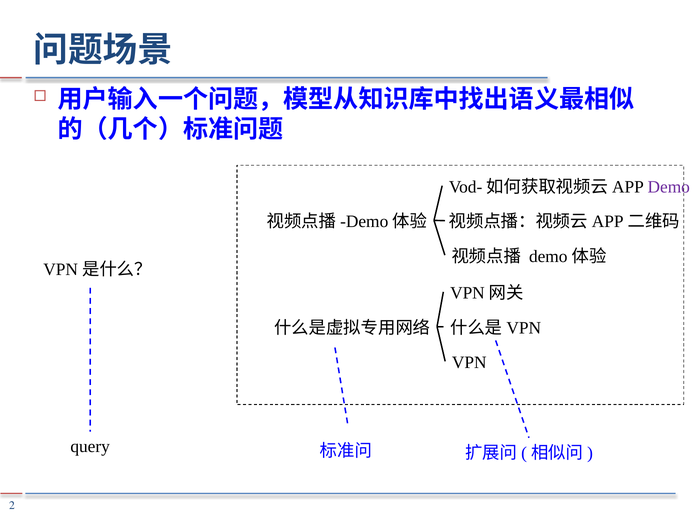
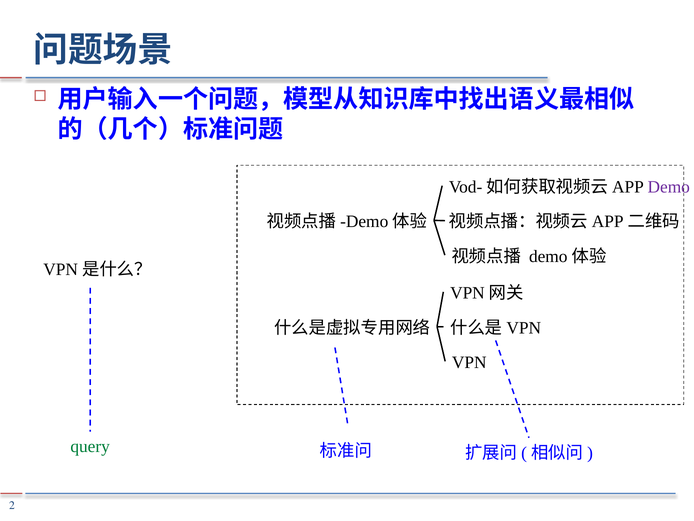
query colour: black -> green
